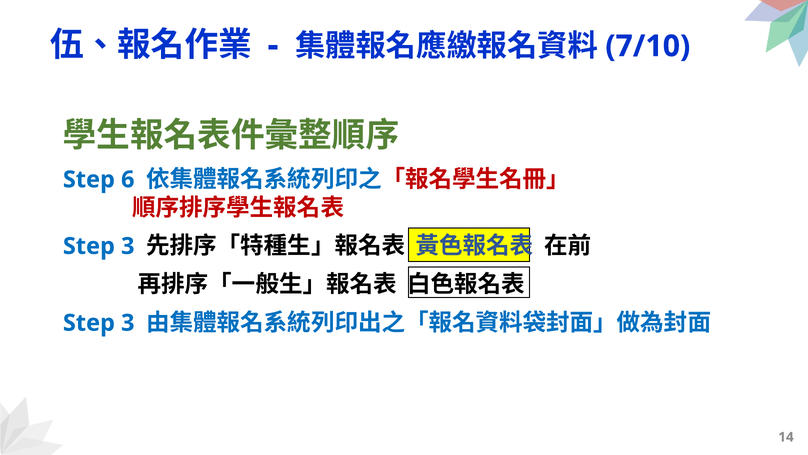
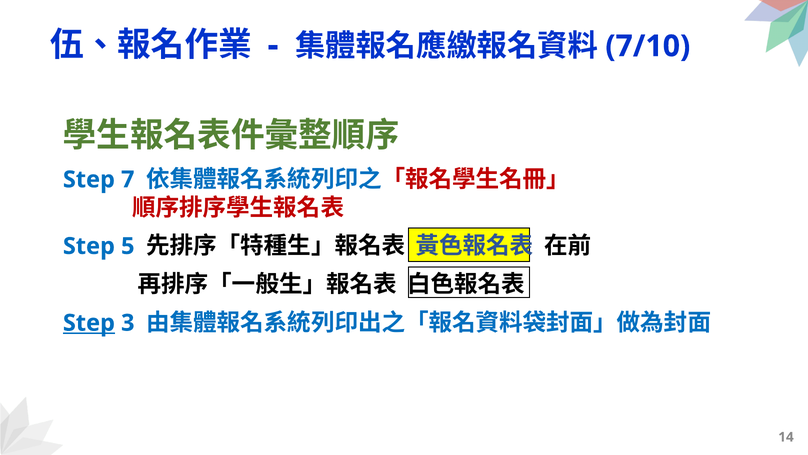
6: 6 -> 7
3 at (128, 246): 3 -> 5
Step at (89, 323) underline: none -> present
